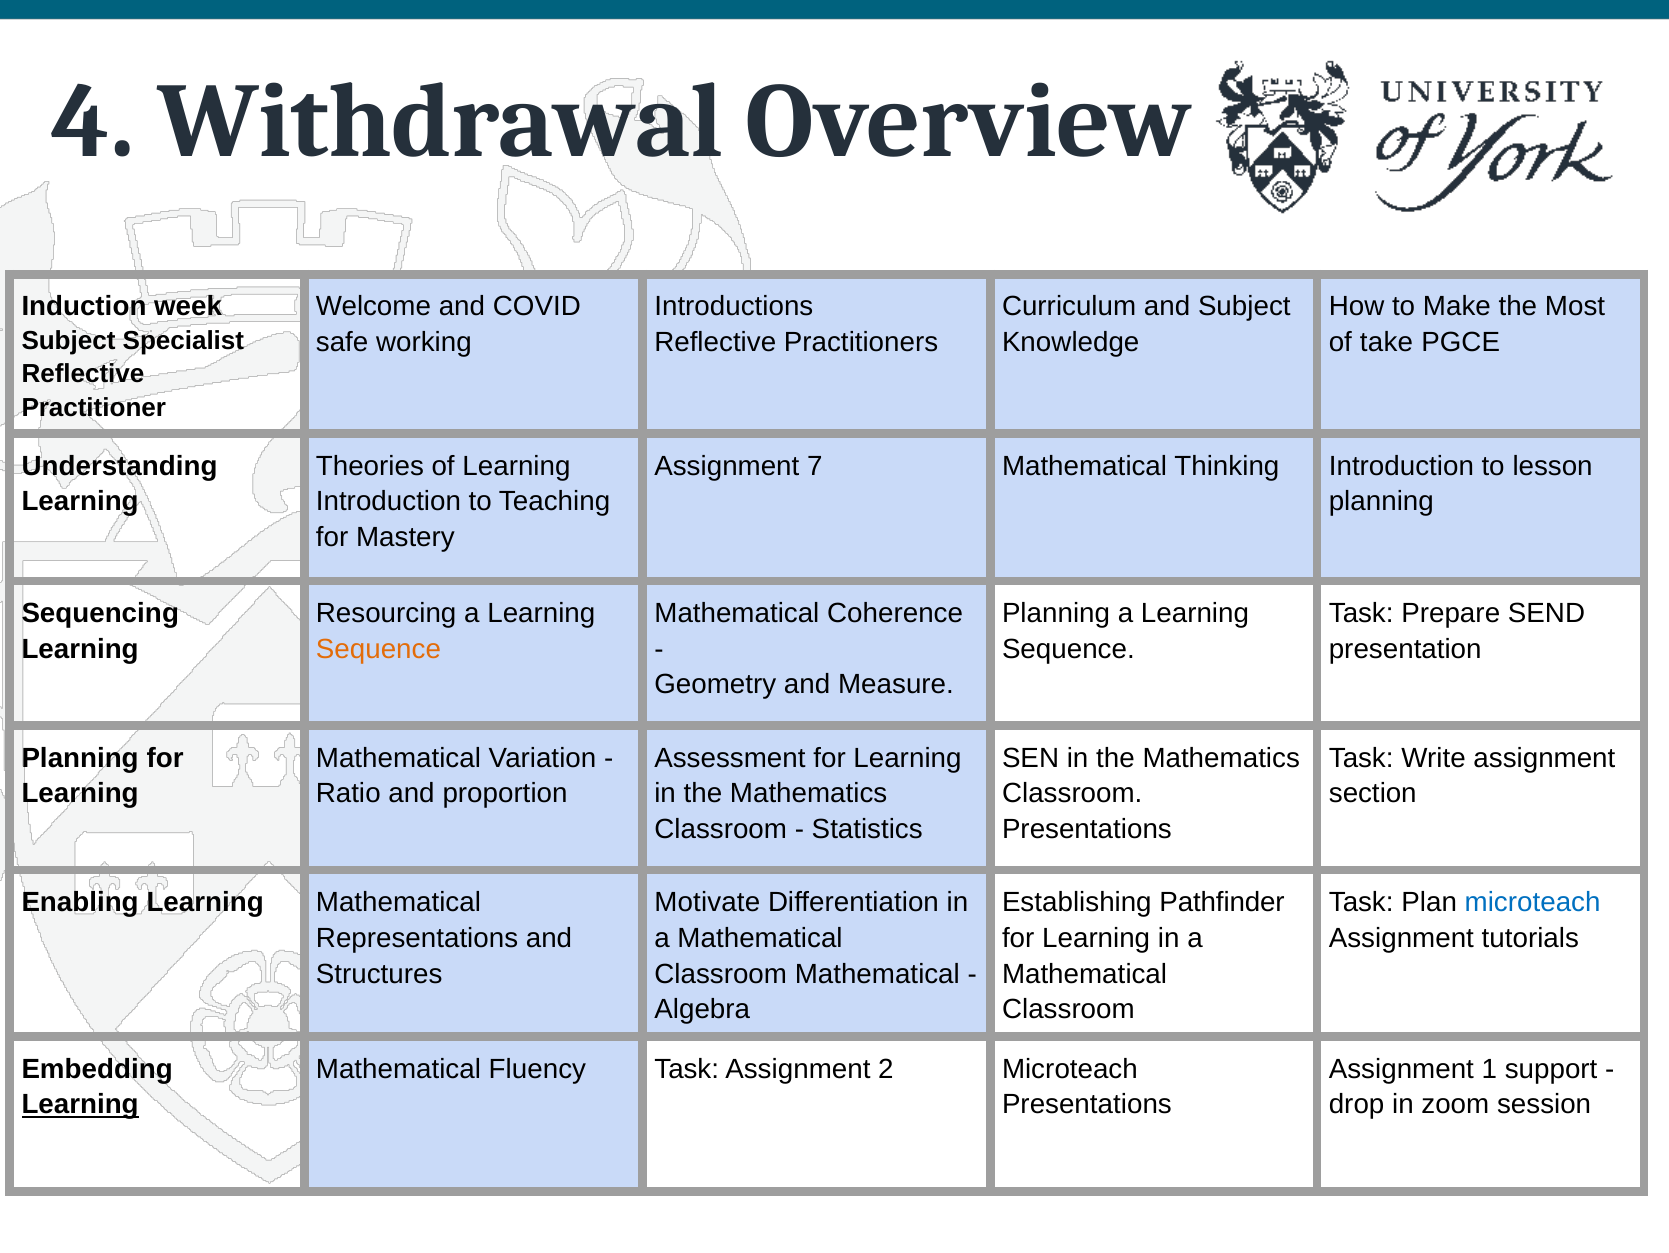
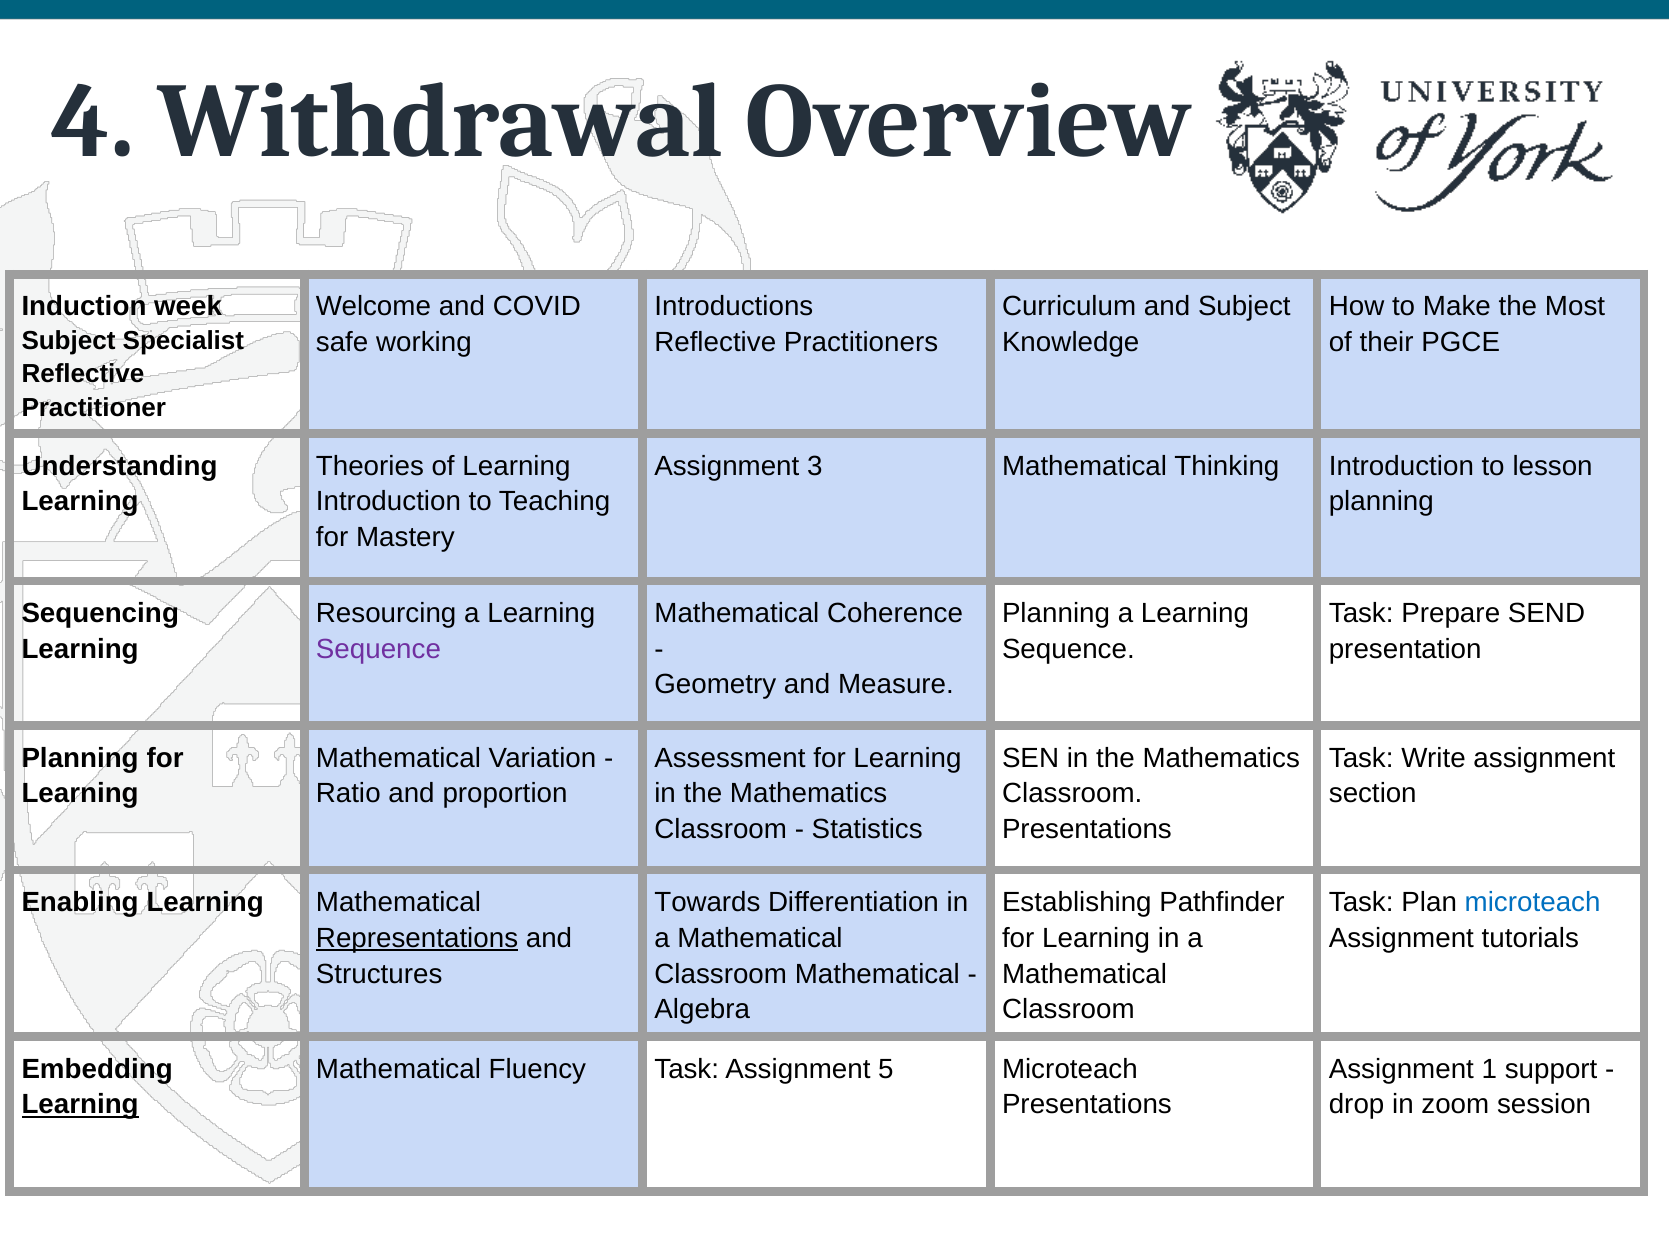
take: take -> their
7: 7 -> 3
Sequence at (378, 649) colour: orange -> purple
Motivate: Motivate -> Towards
Representations underline: none -> present
2: 2 -> 5
